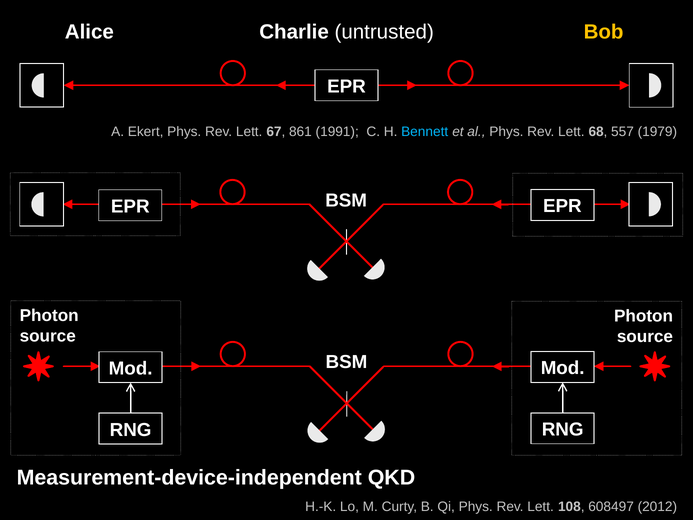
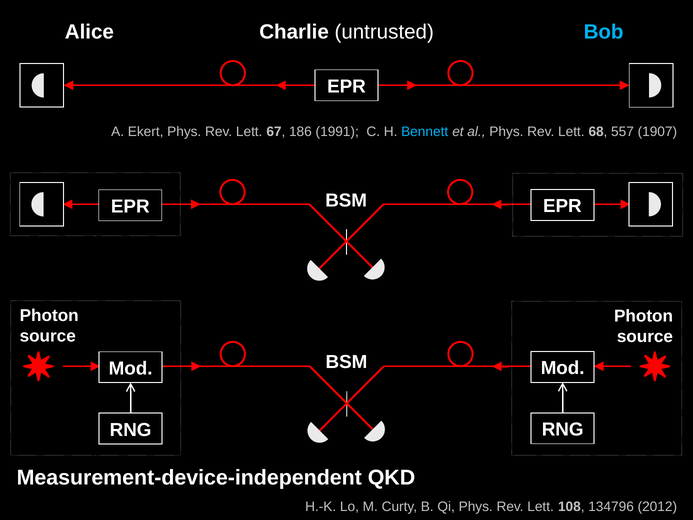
Bob colour: yellow -> light blue
861: 861 -> 186
1979: 1979 -> 1907
608497: 608497 -> 134796
